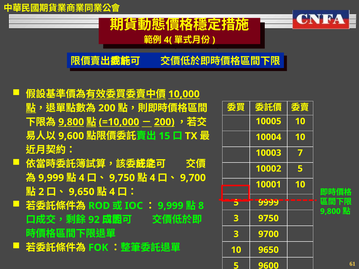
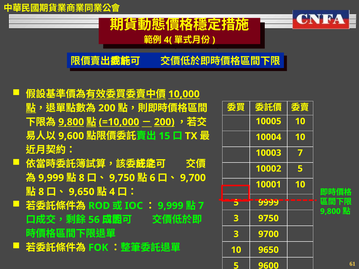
4 at (82, 178): 4 -> 8
4 at (153, 178): 4 -> 6
2 at (41, 192): 2 -> 8
8 at (201, 206): 8 -> 7
92: 92 -> 56
